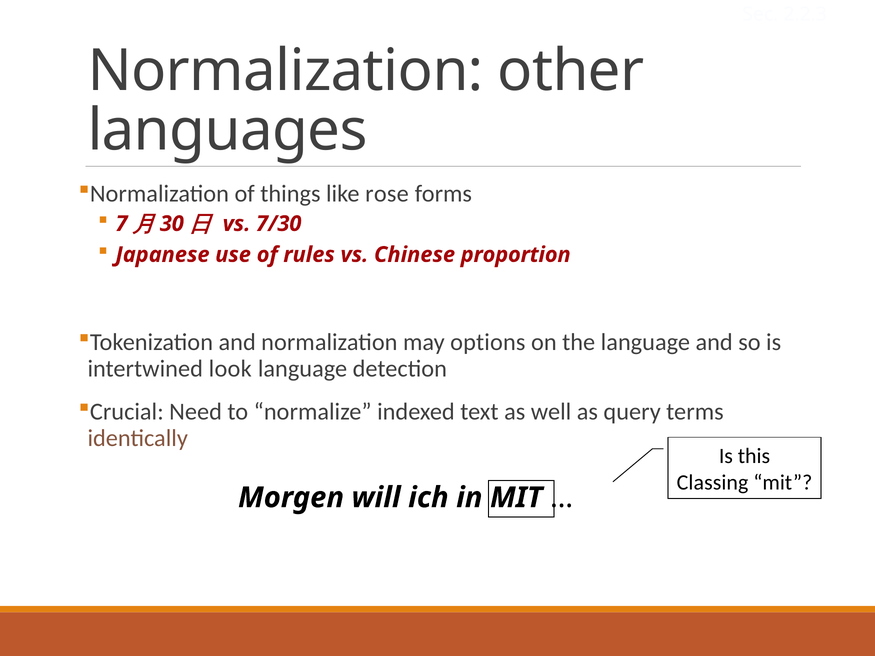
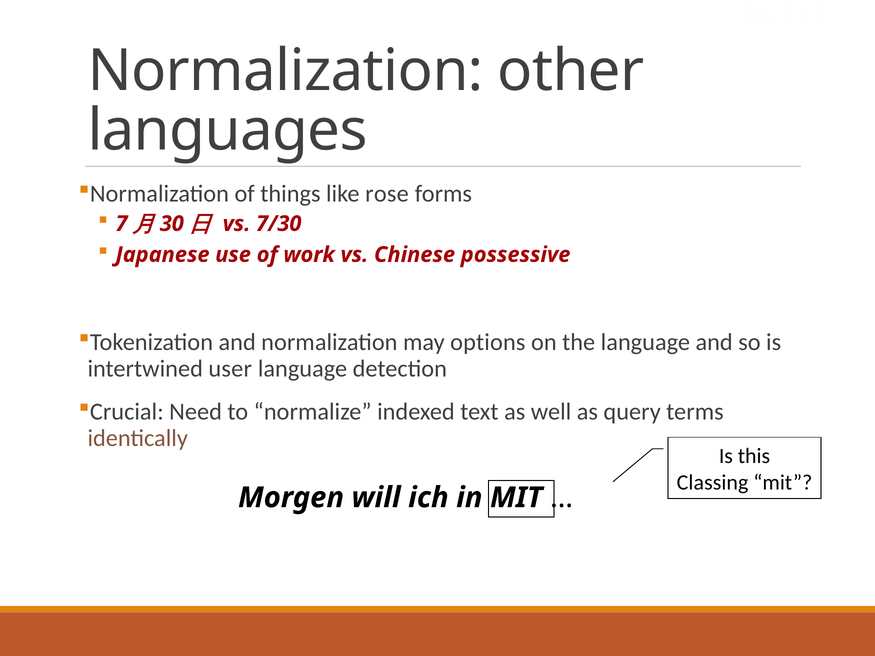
rules: rules -> work
proportion: proportion -> possessive
look: look -> user
